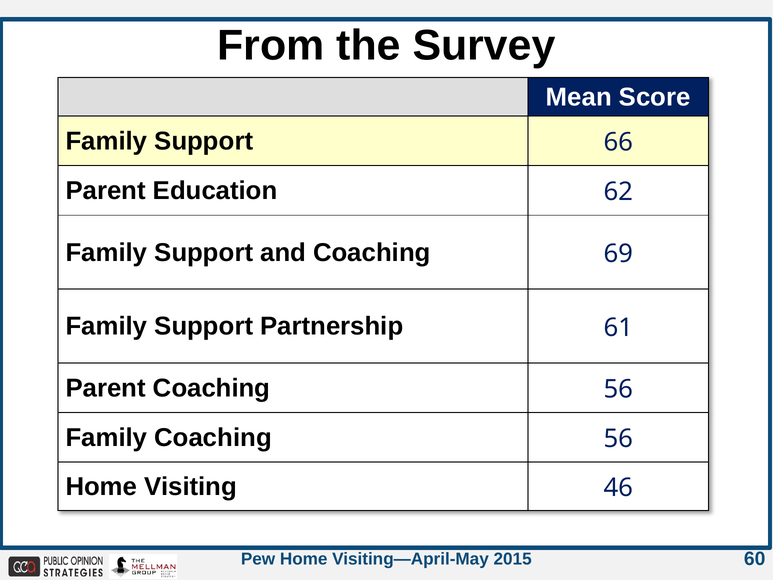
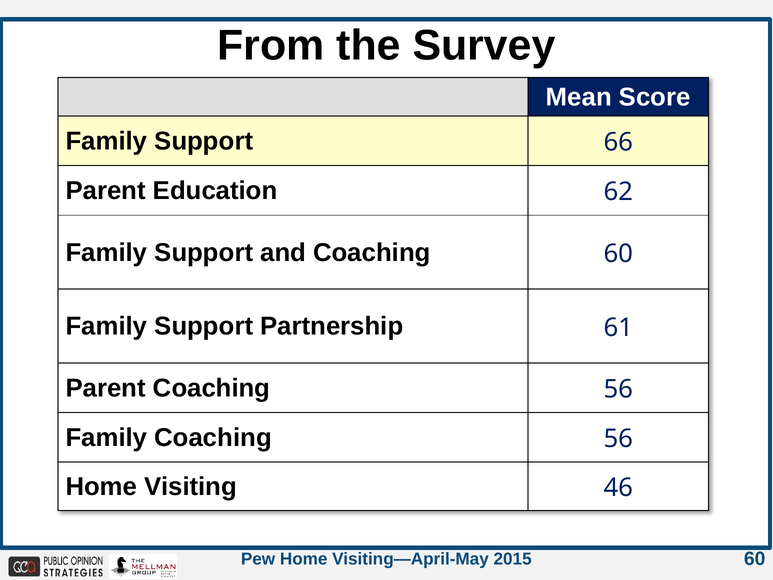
Coaching 69: 69 -> 60
